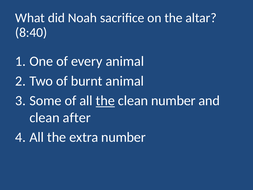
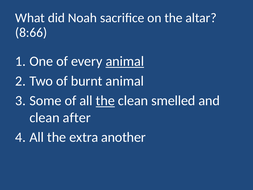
8:40: 8:40 -> 8:66
animal at (125, 61) underline: none -> present
clean number: number -> smelled
extra number: number -> another
